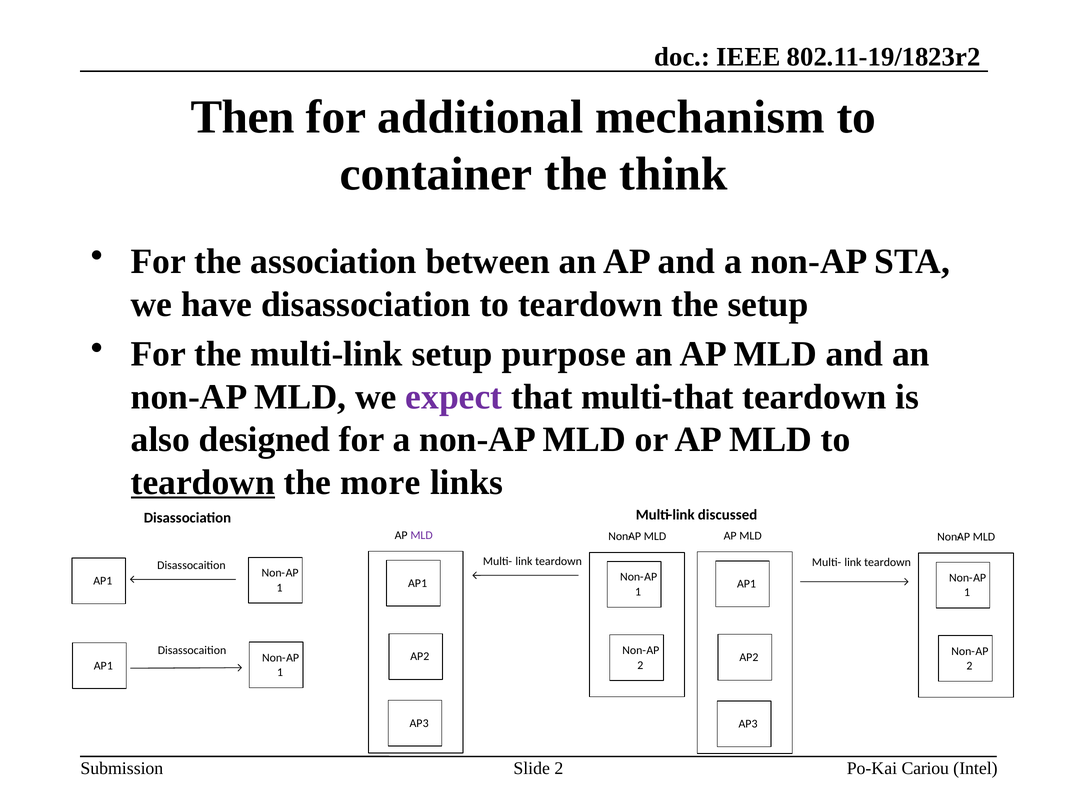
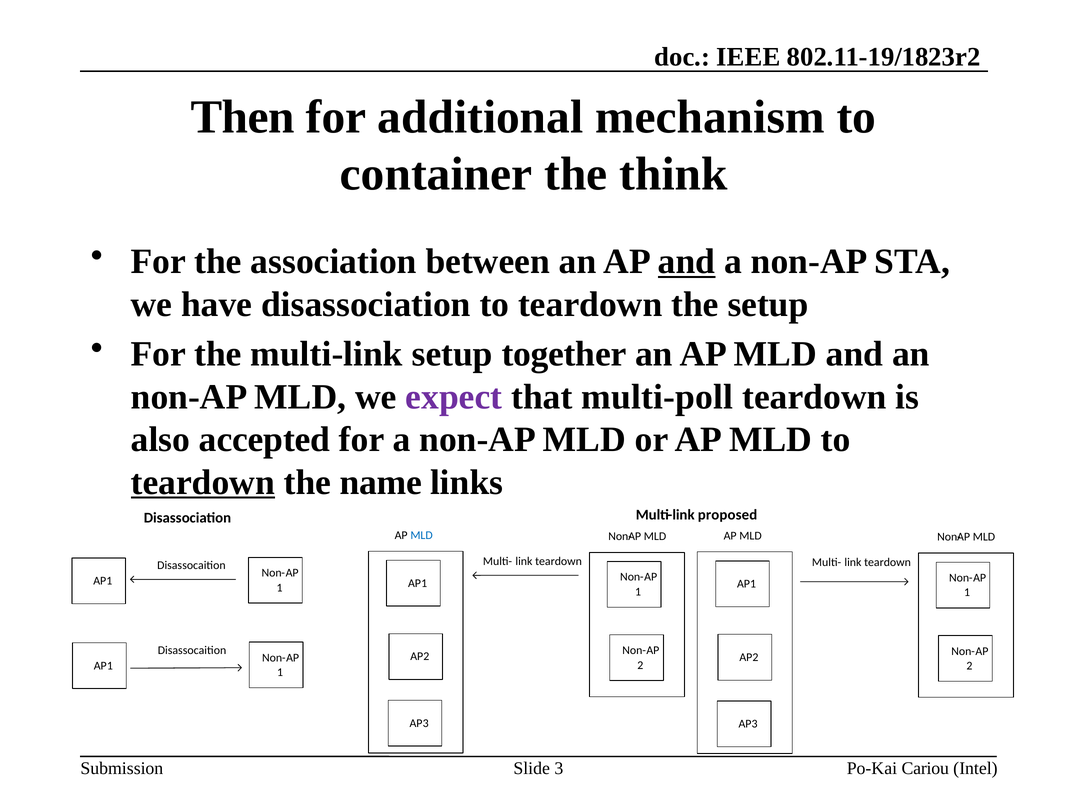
and at (687, 262) underline: none -> present
purpose: purpose -> together
multi-that: multi-that -> multi-poll
designed: designed -> accepted
more: more -> name
discussed: discussed -> proposed
MLD at (422, 535) colour: purple -> blue
Slide 2: 2 -> 3
